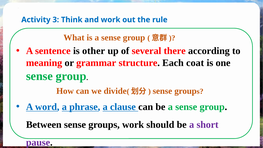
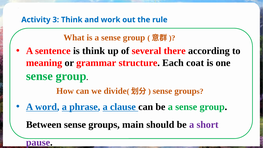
is other: other -> think
groups work: work -> main
